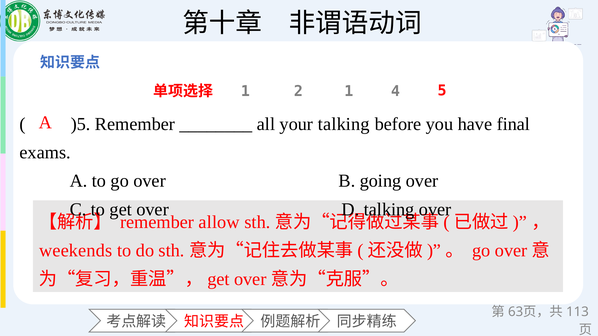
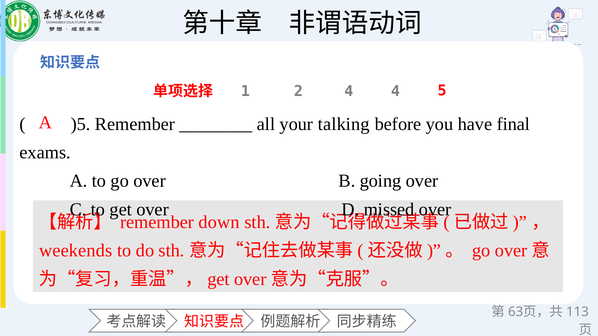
2 1: 1 -> 4
D talking: talking -> missed
allow: allow -> down
